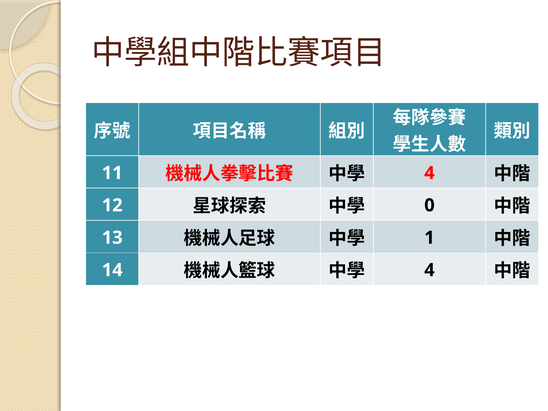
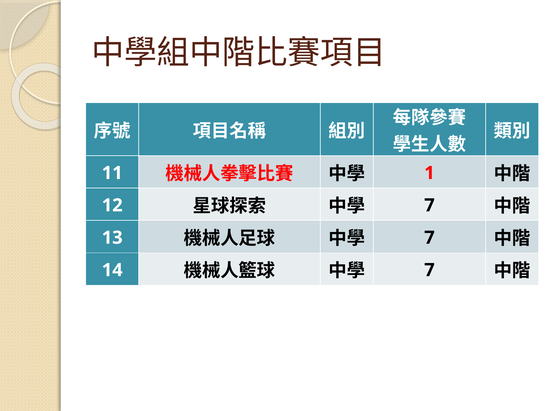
4 at (429, 173): 4 -> 1
0 at (429, 205): 0 -> 7
1 at (429, 238): 1 -> 7
4 at (429, 270): 4 -> 7
